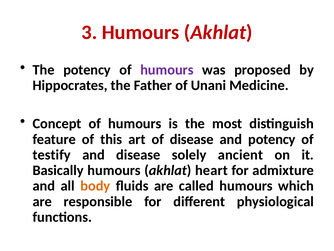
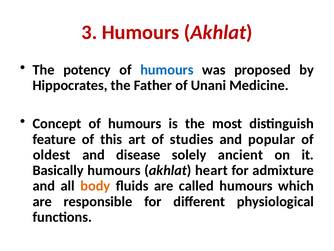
humours at (167, 70) colour: purple -> blue
of disease: disease -> studies
and potency: potency -> popular
testify: testify -> oldest
